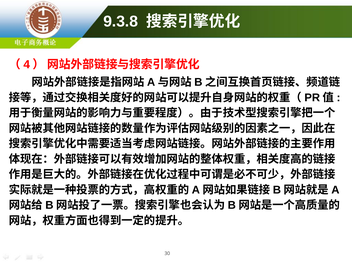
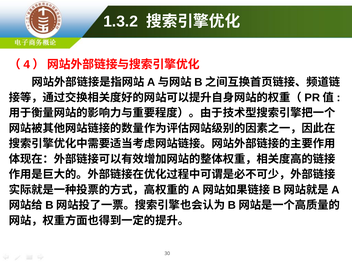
9.3.8: 9.3.8 -> 1.3.2
